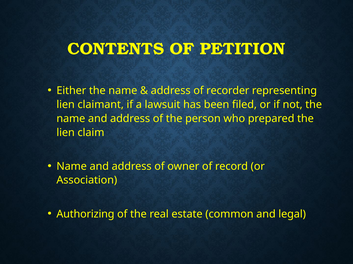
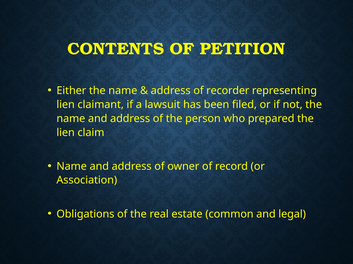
Authorizing: Authorizing -> Obligations
